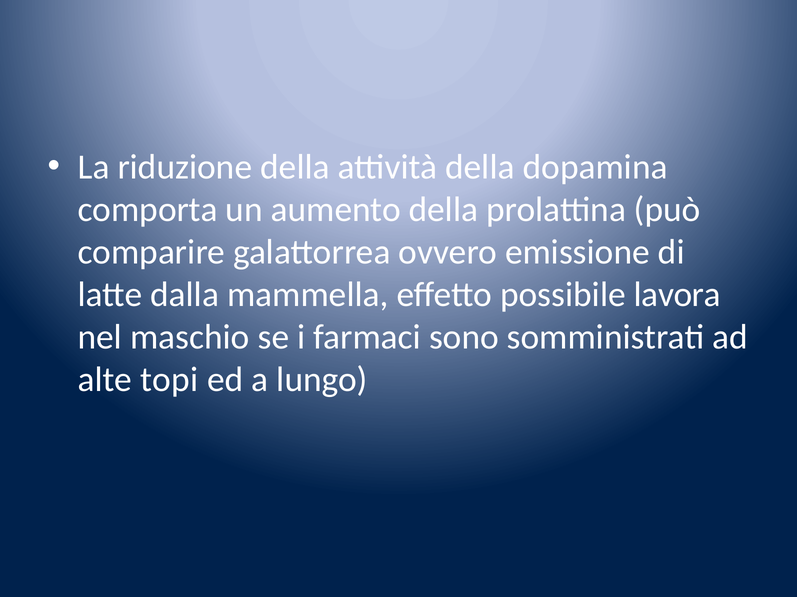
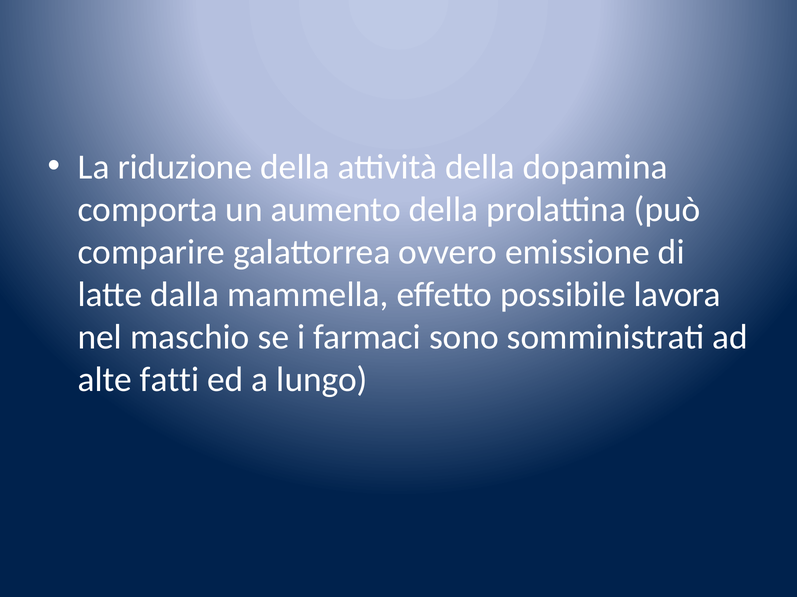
topi: topi -> fatti
